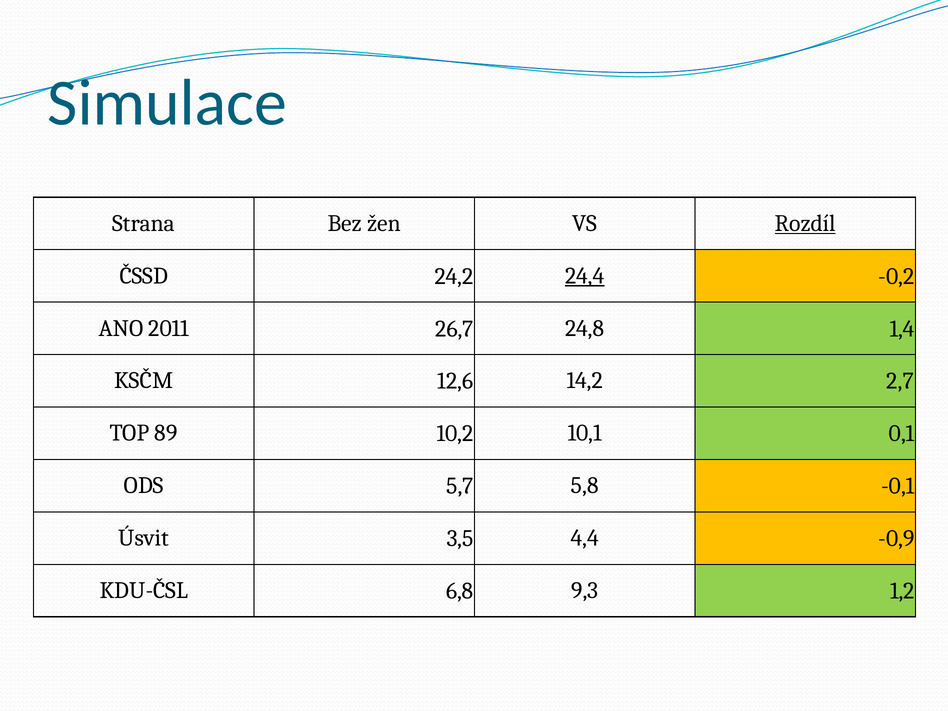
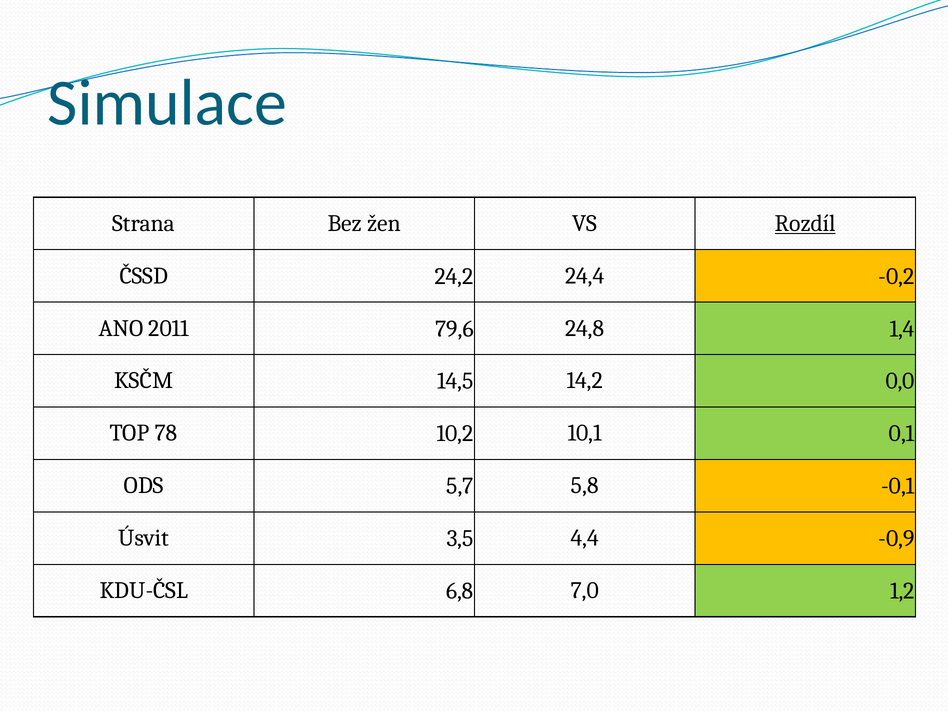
24,4 underline: present -> none
26,7: 26,7 -> 79,6
12,6: 12,6 -> 14,5
2,7: 2,7 -> 0,0
89: 89 -> 78
9,3: 9,3 -> 7,0
